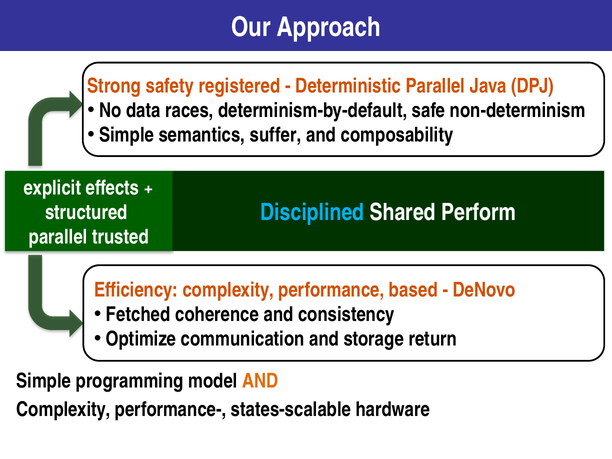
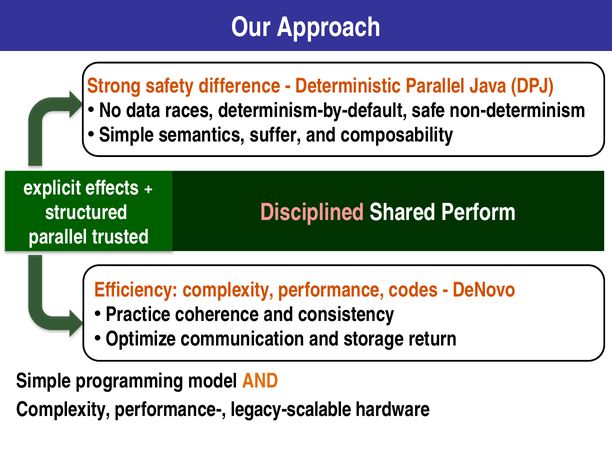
registered: registered -> difference
Disciplined colour: light blue -> pink
based: based -> codes
Fetched: Fetched -> Practice
states-scalable: states-scalable -> legacy-scalable
